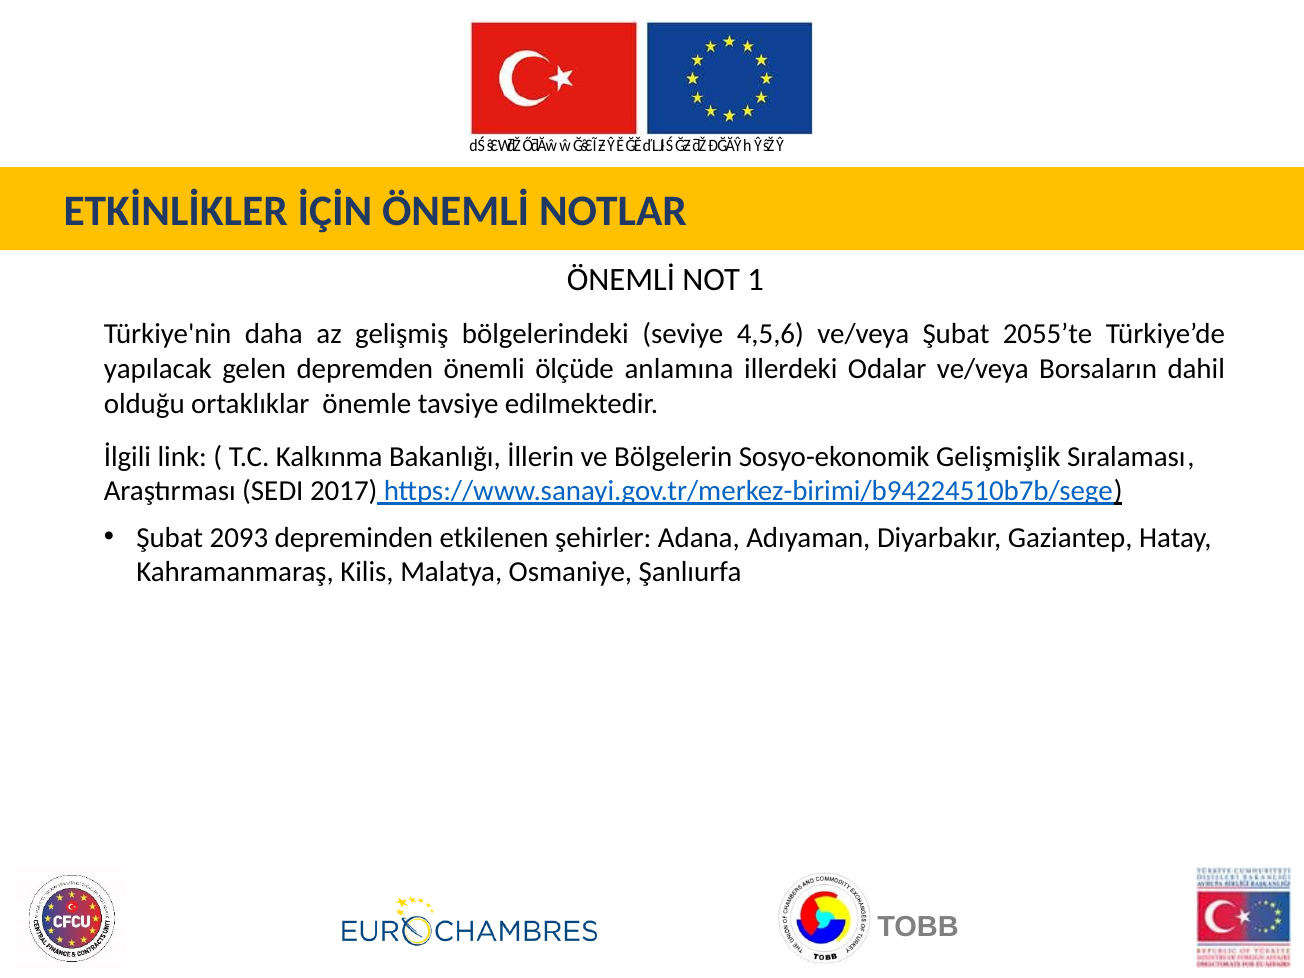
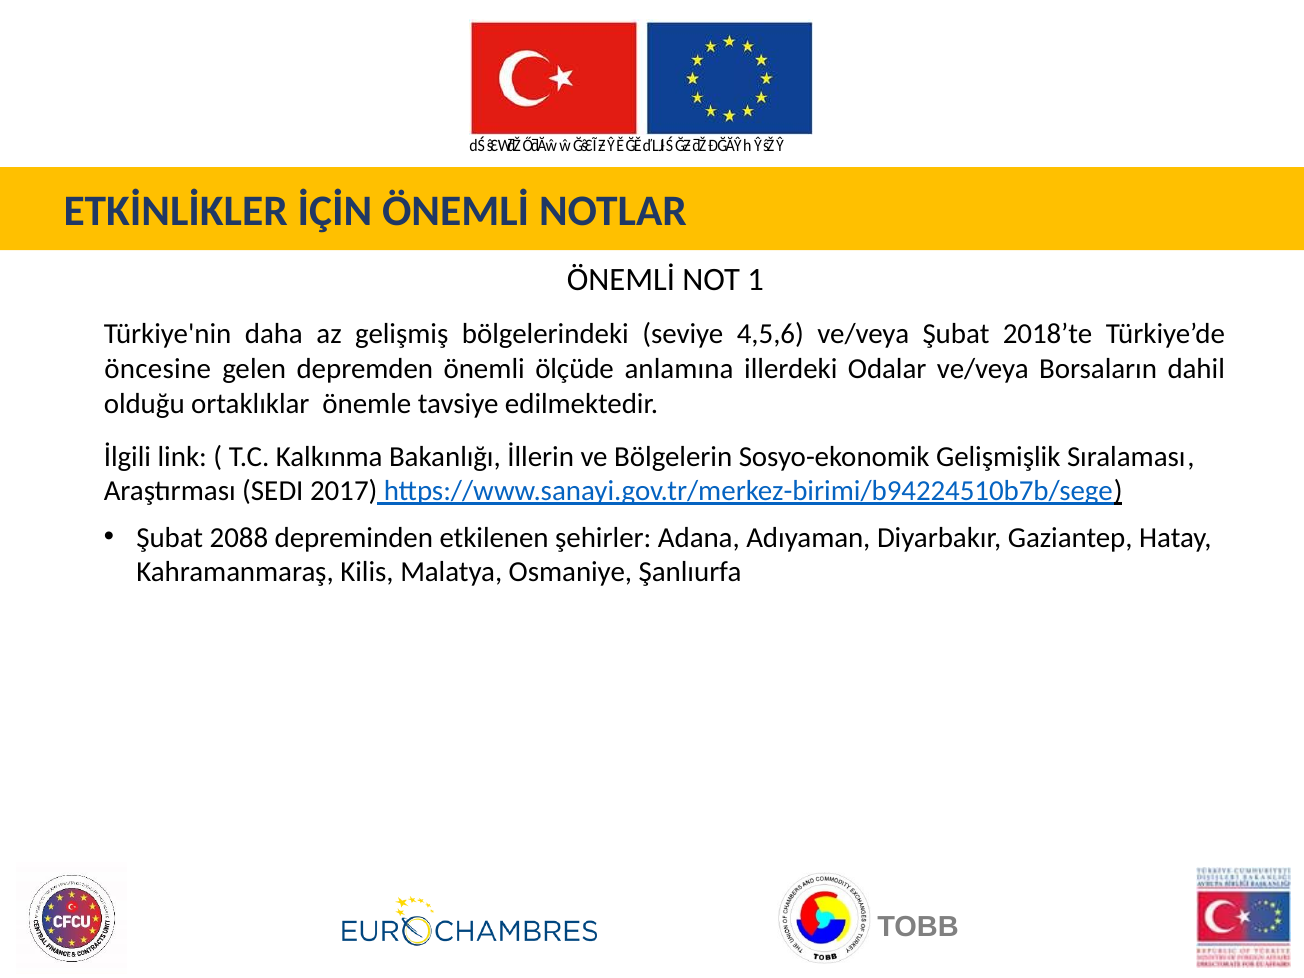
2055’te: 2055’te -> 2018’te
yapılacak: yapılacak -> öncesine
2093: 2093 -> 2088
